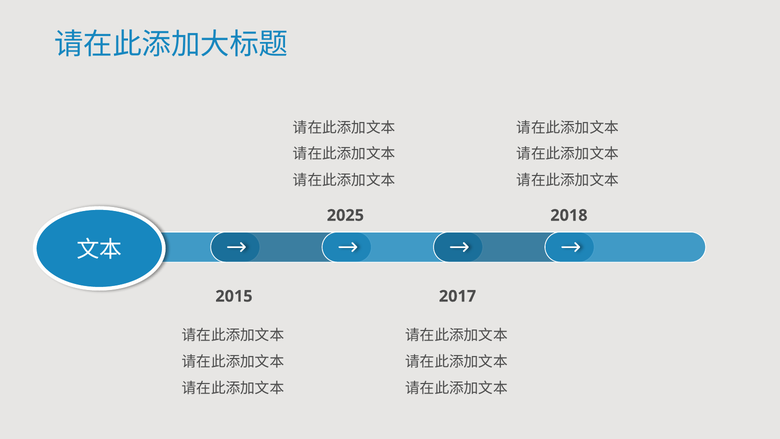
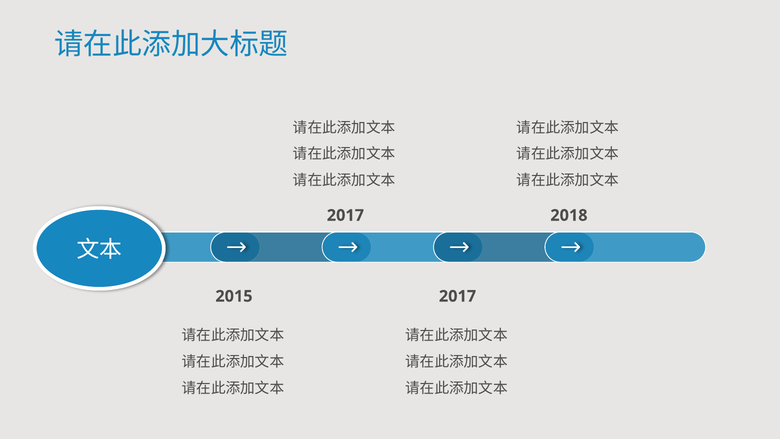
2025 at (345, 215): 2025 -> 2017
